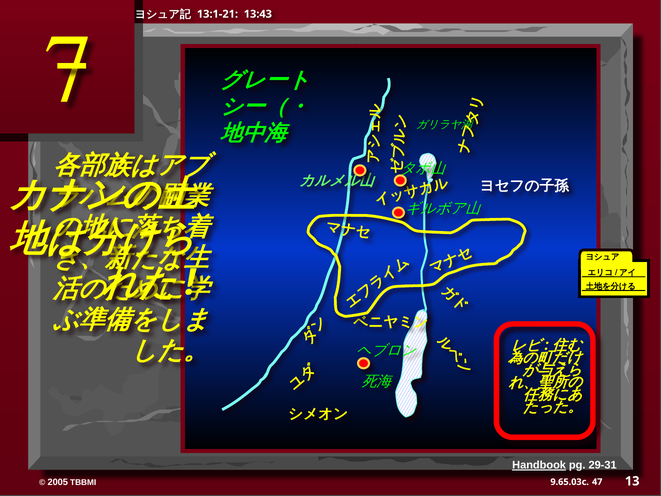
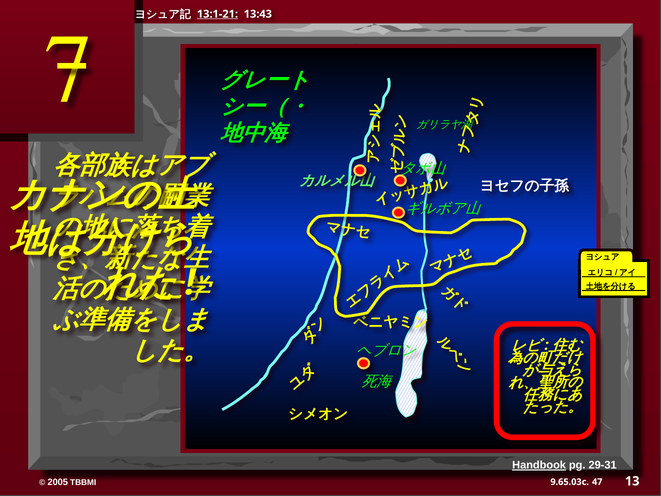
13:1-21 underline: none -> present
